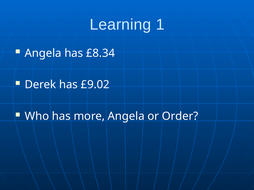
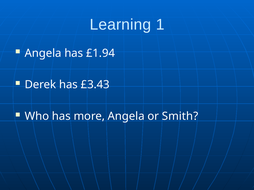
£8.34: £8.34 -> £1.94
£9.02: £9.02 -> £3.43
Order: Order -> Smith
